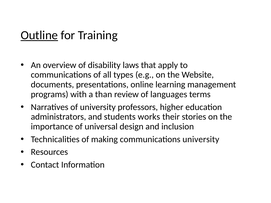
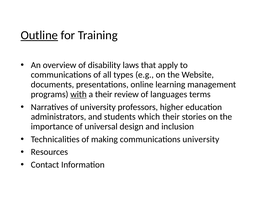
with underline: none -> present
a than: than -> their
works: works -> which
